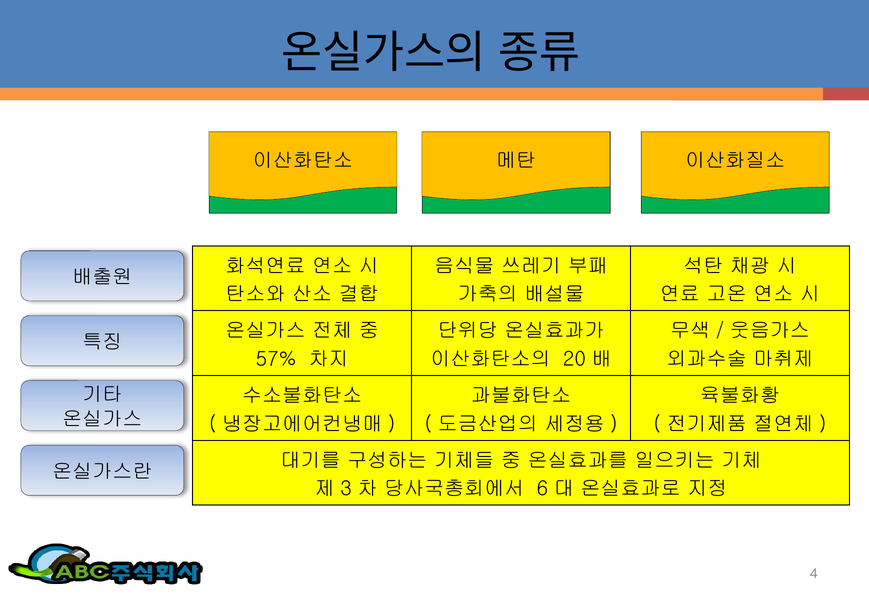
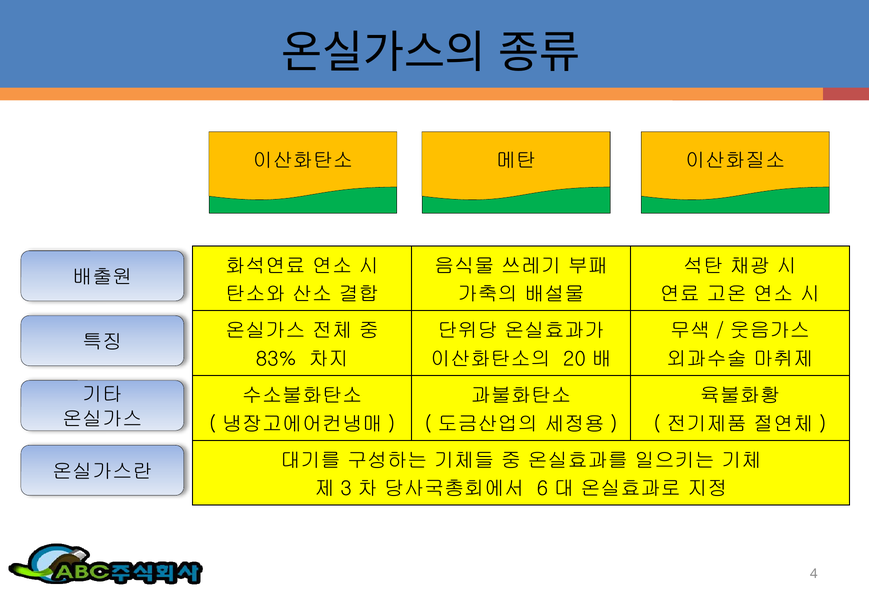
57%: 57% -> 83%
